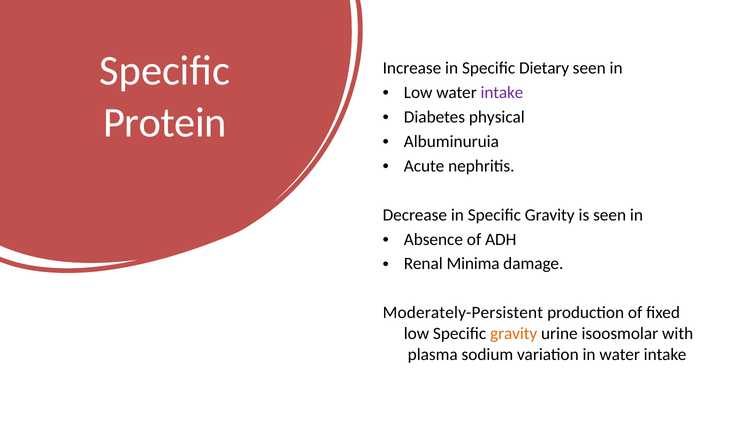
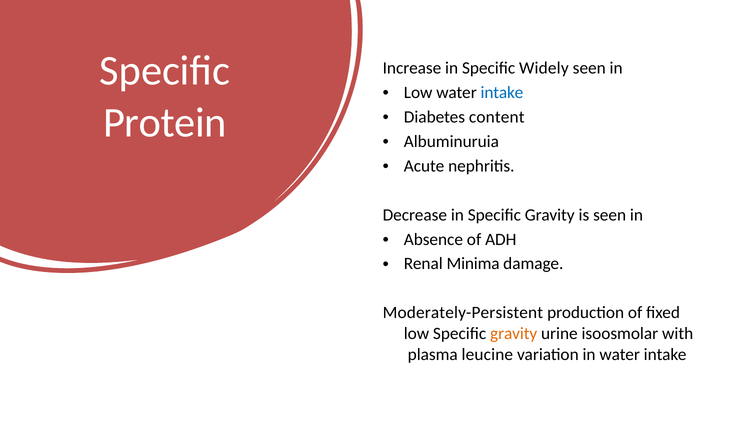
Dietary: Dietary -> Widely
intake at (502, 93) colour: purple -> blue
physical: physical -> content
sodium: sodium -> leucine
